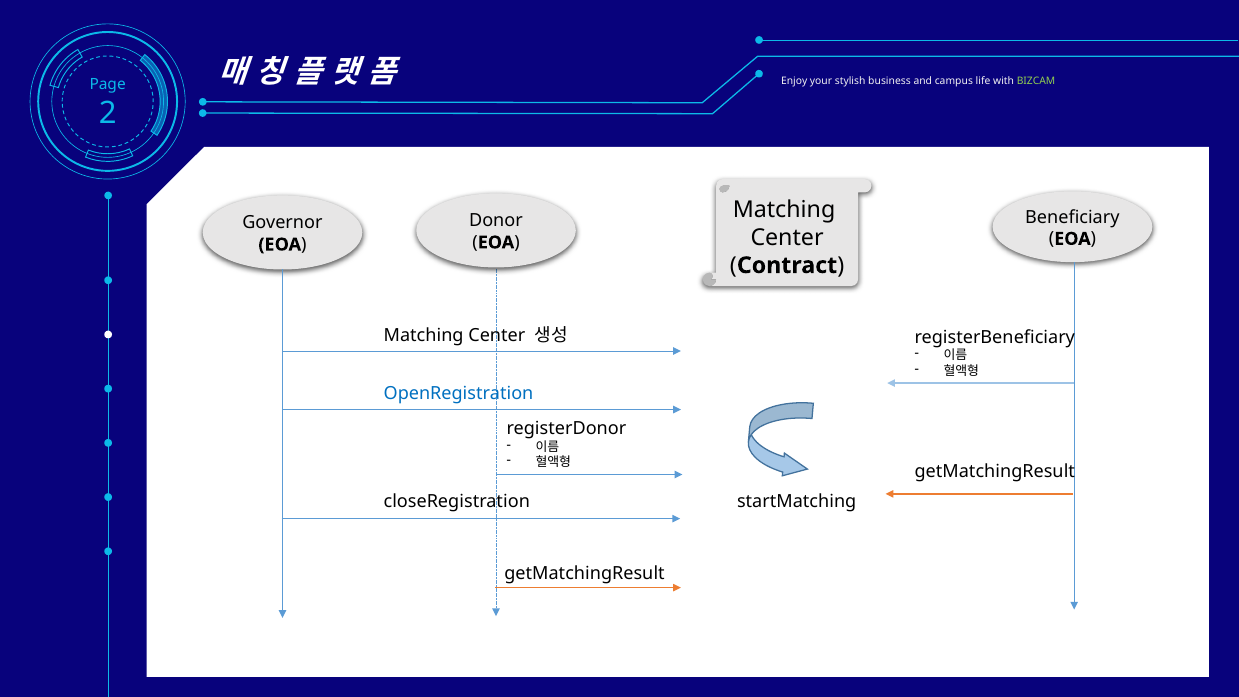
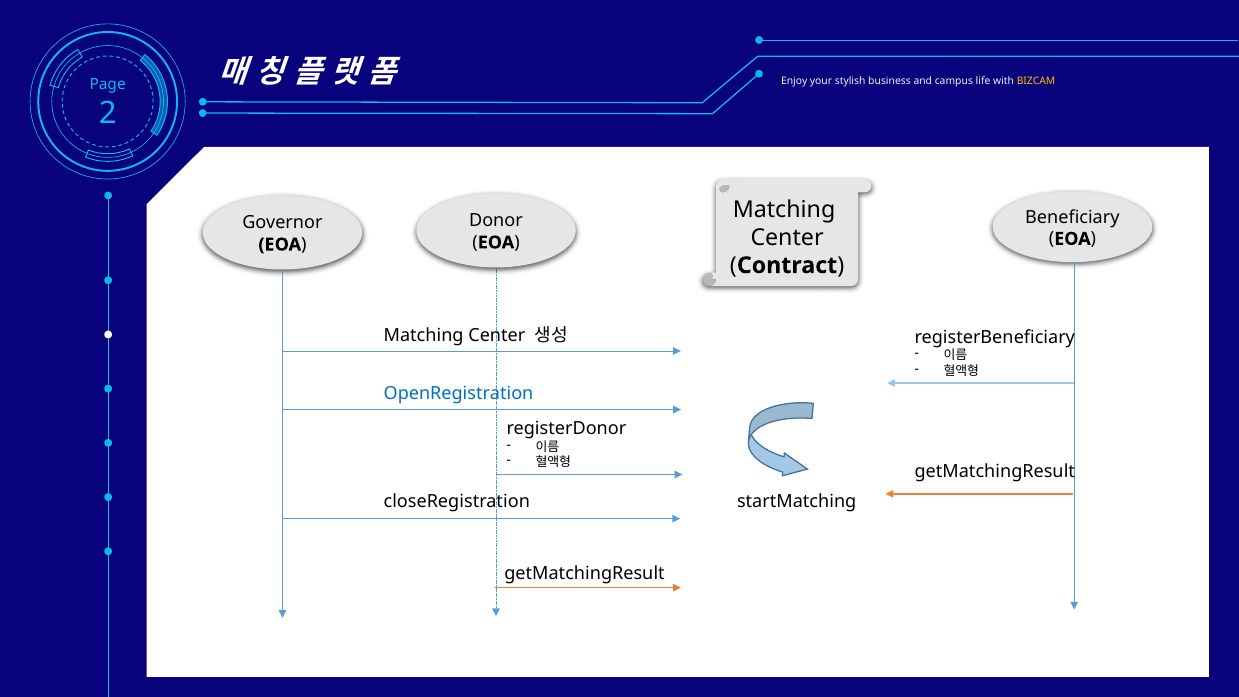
BIZCAM colour: light green -> yellow
